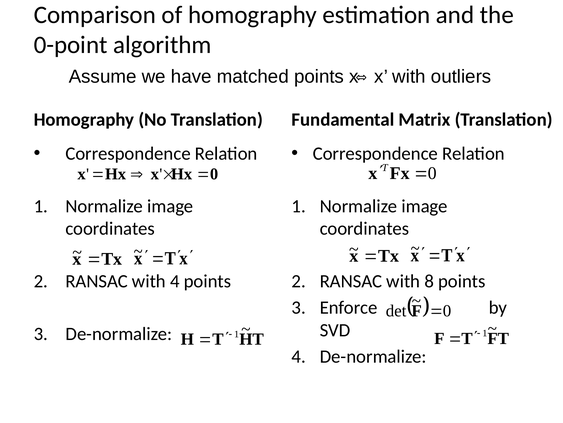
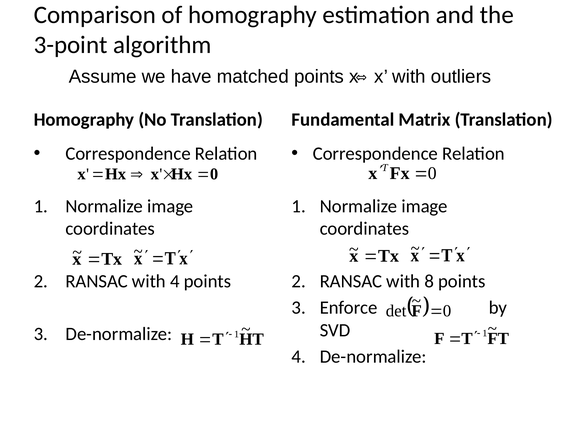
0-point: 0-point -> 3-point
